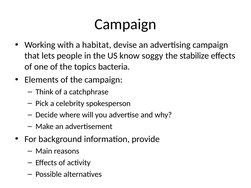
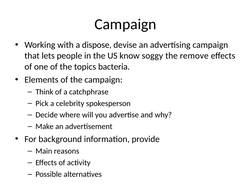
habitat: habitat -> dispose
stabilize: stabilize -> remove
